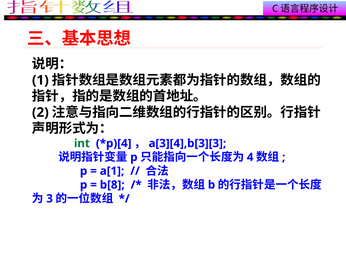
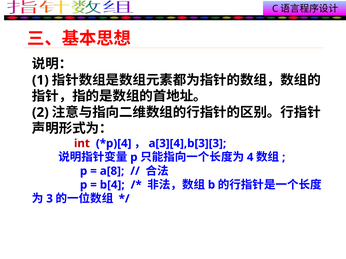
int colour: green -> red
a[1: a[1 -> a[8
b[8: b[8 -> b[4
